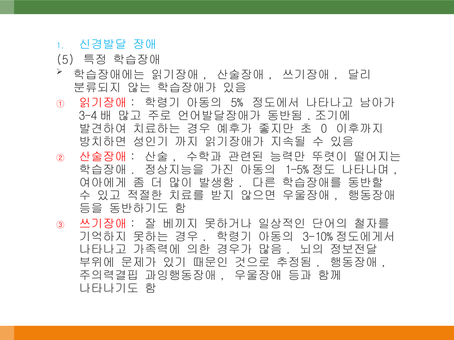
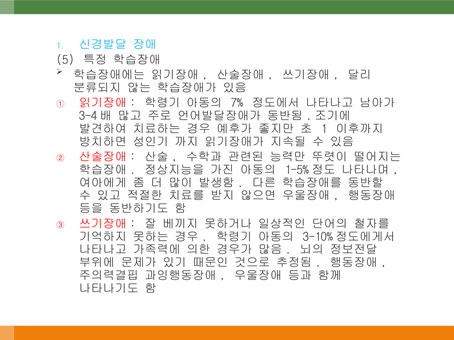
5%: 5% -> 7%
0 at (324, 129): 0 -> 1
